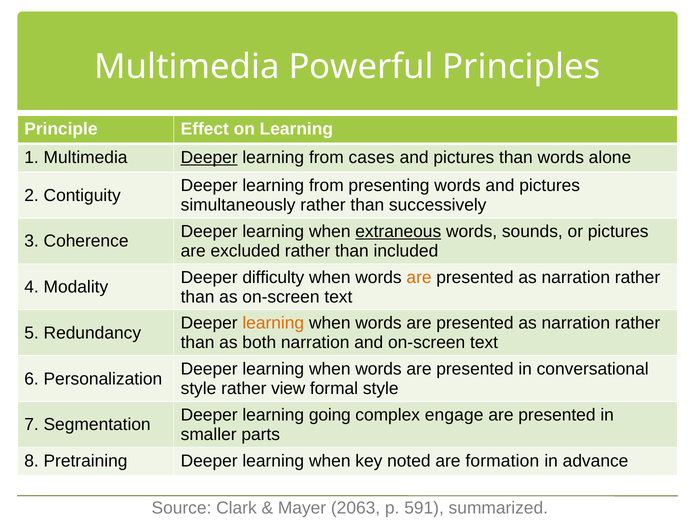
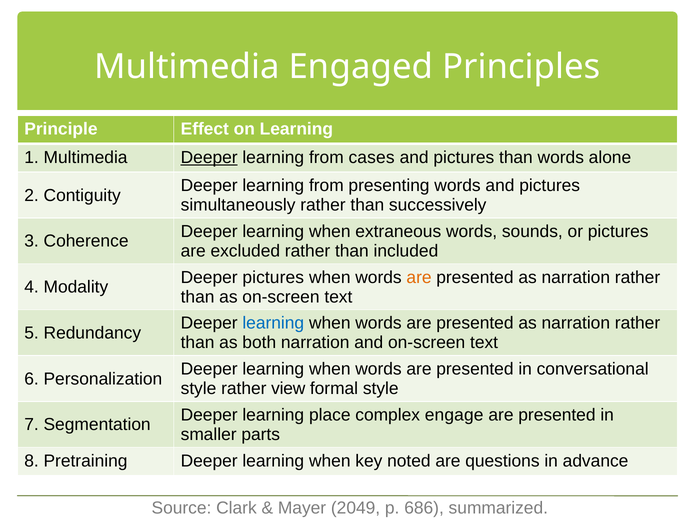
Powerful: Powerful -> Engaged
extraneous underline: present -> none
Deeper difficulty: difficulty -> pictures
learning at (273, 323) colour: orange -> blue
going: going -> place
formation: formation -> questions
2063: 2063 -> 2049
591: 591 -> 686
